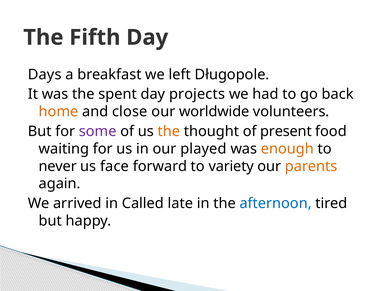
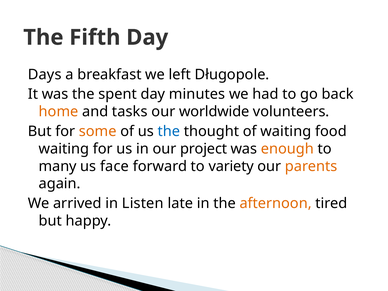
projects: projects -> minutes
close: close -> tasks
some colour: purple -> orange
the at (169, 131) colour: orange -> blue
of present: present -> waiting
played: played -> project
never: never -> many
Called: Called -> Listen
afternoon colour: blue -> orange
